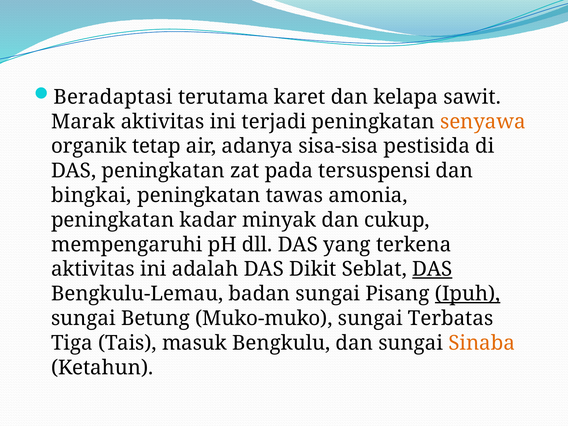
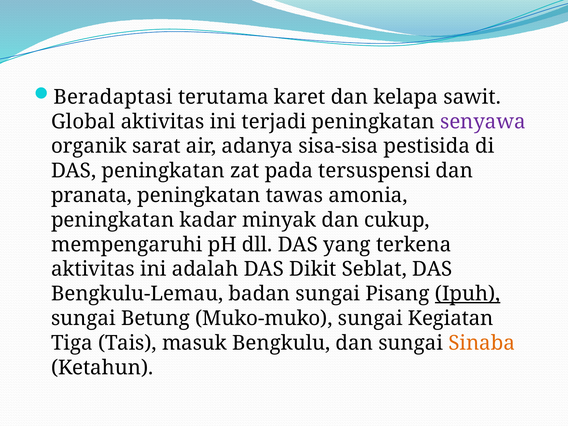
Marak: Marak -> Global
senyawa colour: orange -> purple
tetap: tetap -> sarat
bingkai: bingkai -> pranata
DAS at (432, 269) underline: present -> none
Terbatas: Terbatas -> Kegiatan
